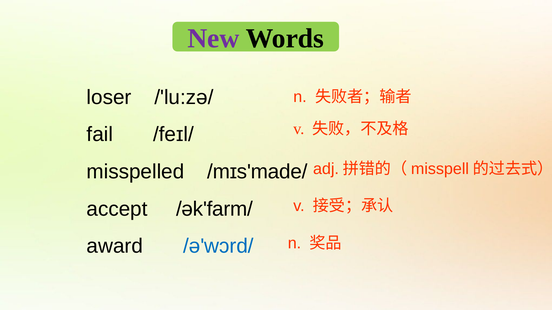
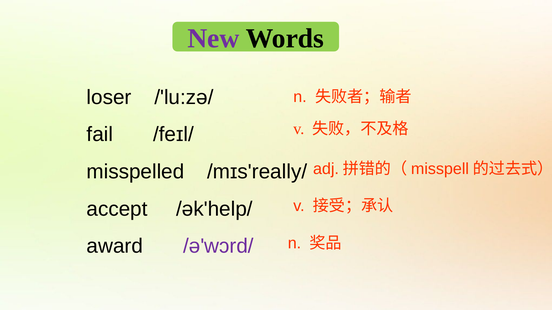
/mɪs'made/: /mɪs'made/ -> /mɪs'really/
/ək'farm/: /ək'farm/ -> /ək'help/
/ə'wɔrd/ colour: blue -> purple
